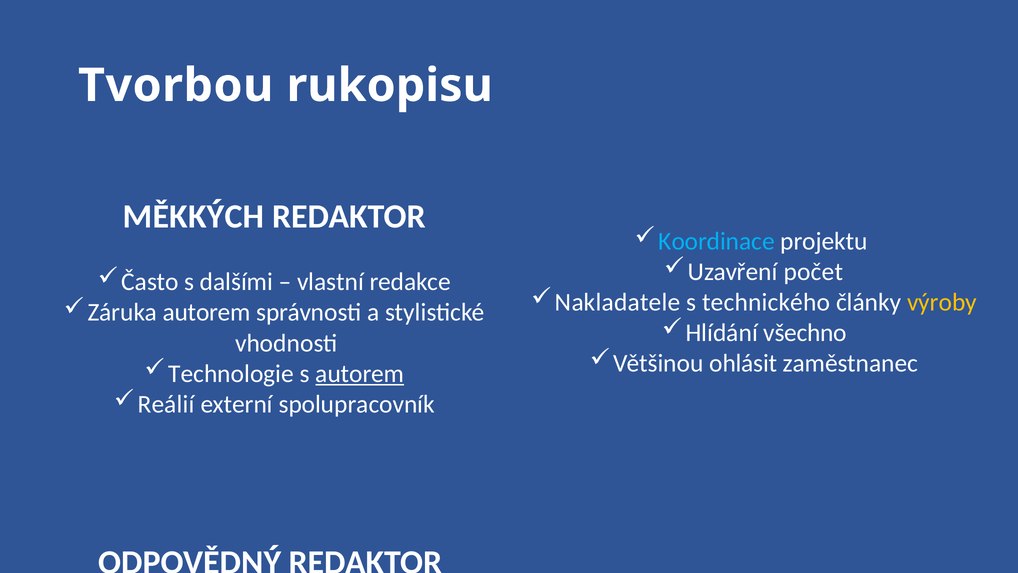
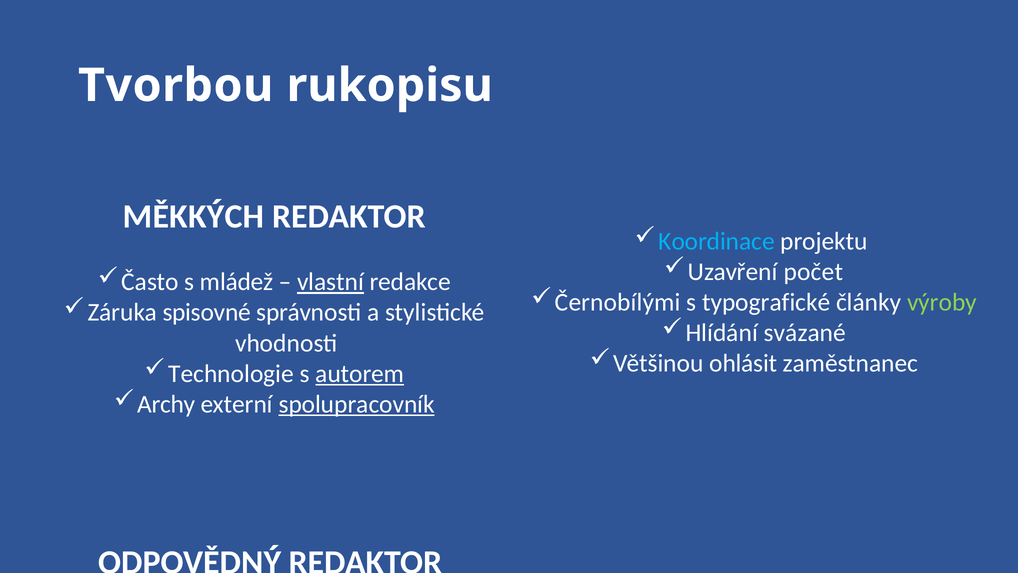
dalšími: dalšími -> mládež
vlastní underline: none -> present
Nakladatele: Nakladatele -> Černobílými
technického: technického -> typografické
výroby colour: yellow -> light green
Záruka autorem: autorem -> spisovné
všechno: všechno -> svázané
Reálií: Reálií -> Archy
spolupracovník underline: none -> present
